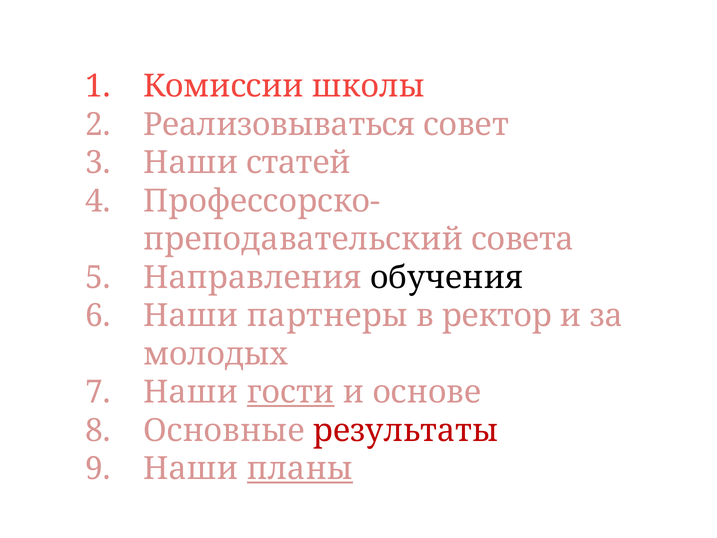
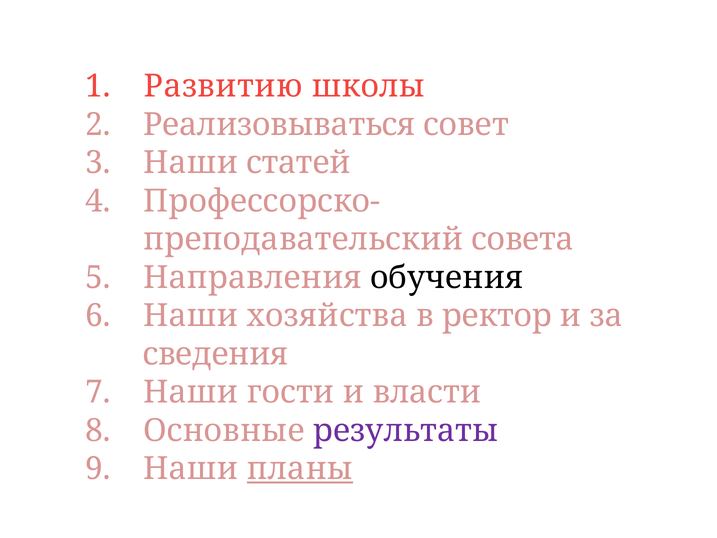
Комиссии: Комиссии -> Развитию
партнеры: партнеры -> хозяйства
молодых: молодых -> сведения
гости underline: present -> none
основе: основе -> власти
результаты colour: red -> purple
